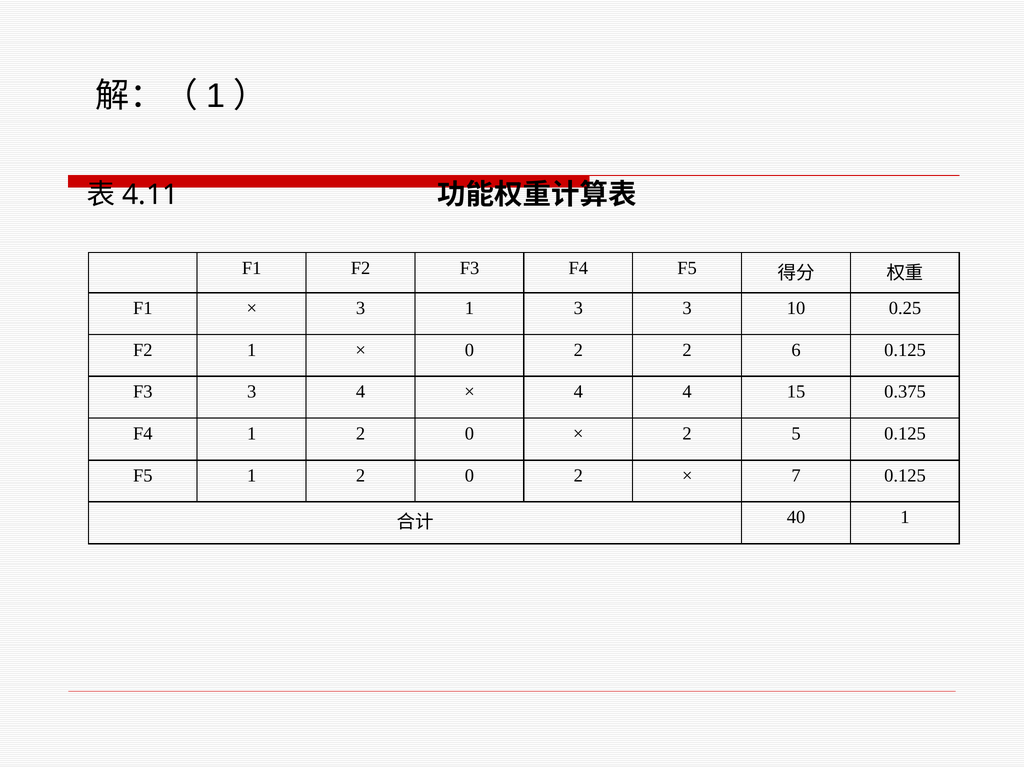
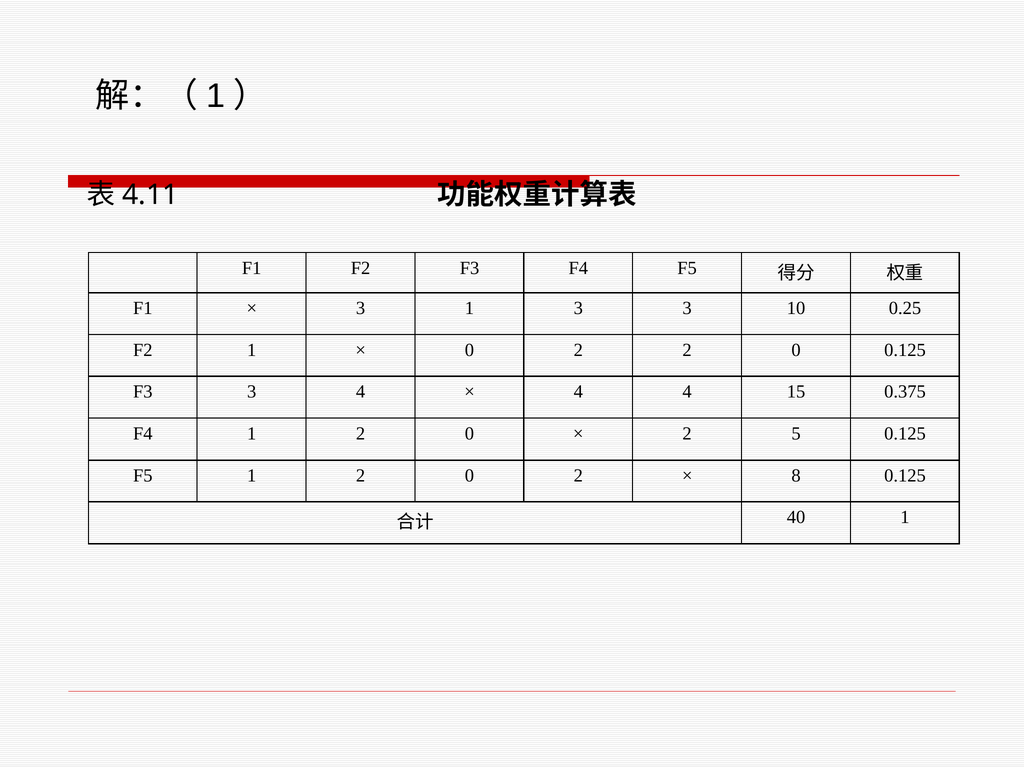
2 2 6: 6 -> 0
7: 7 -> 8
